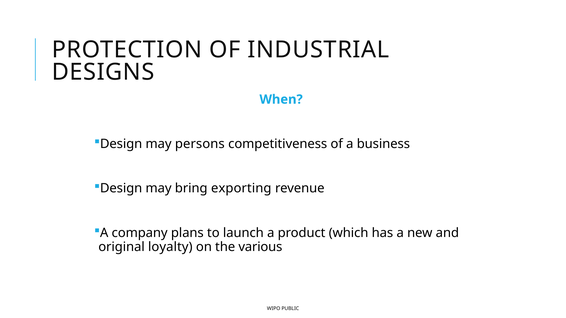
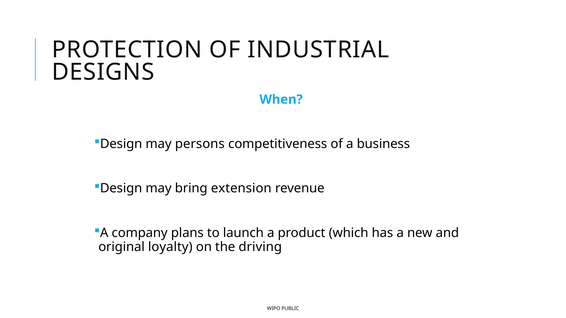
exporting: exporting -> extension
various: various -> driving
